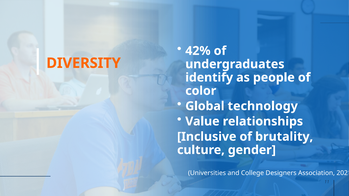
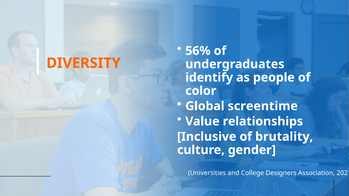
42%: 42% -> 56%
technology: technology -> screentime
